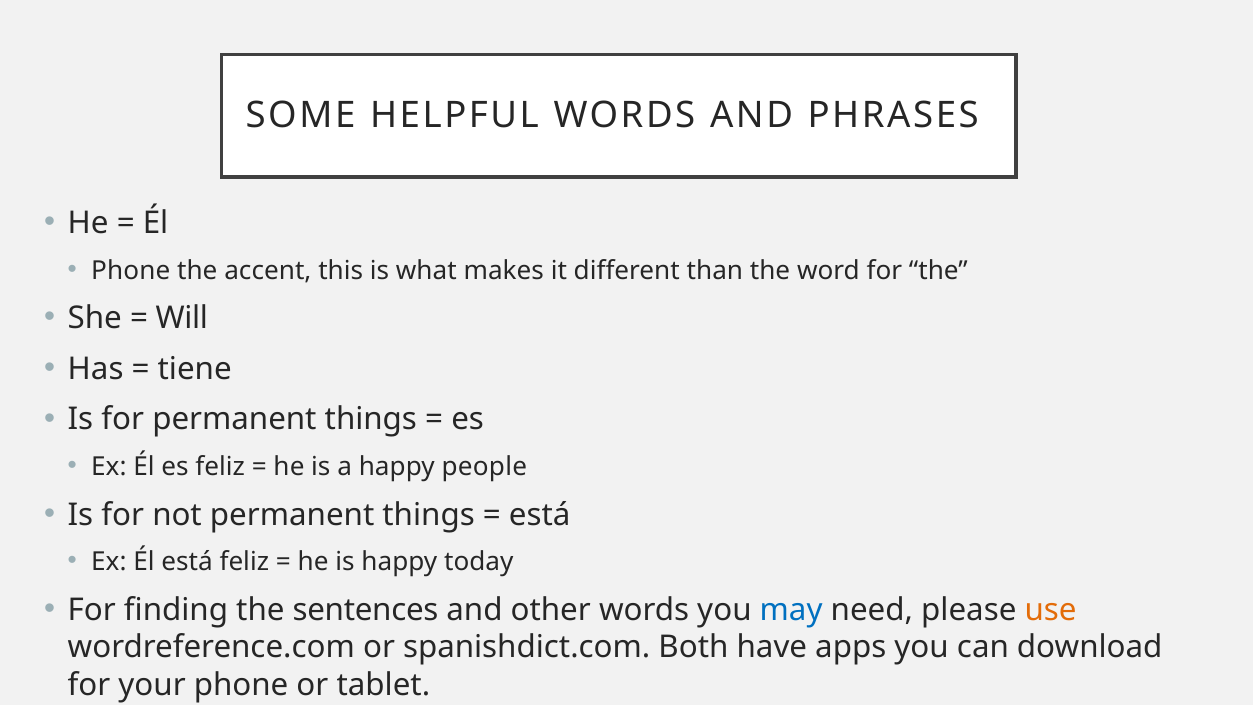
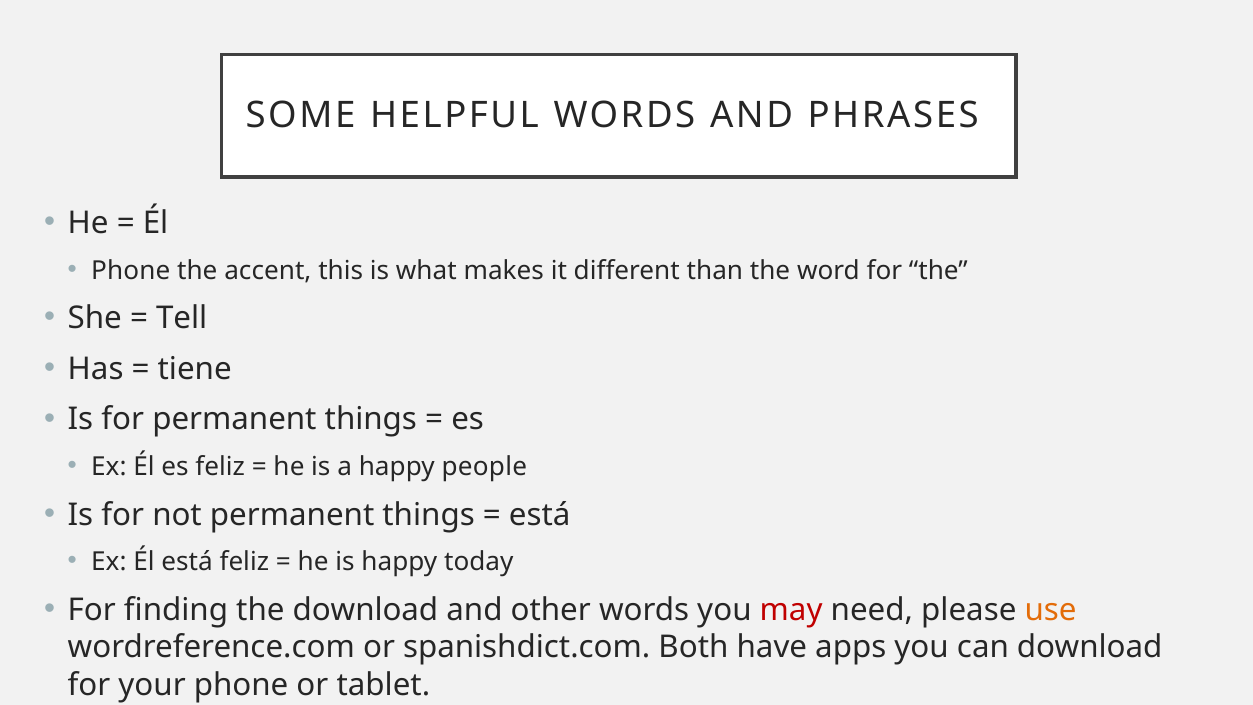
Will: Will -> Tell
the sentences: sentences -> download
may colour: blue -> red
